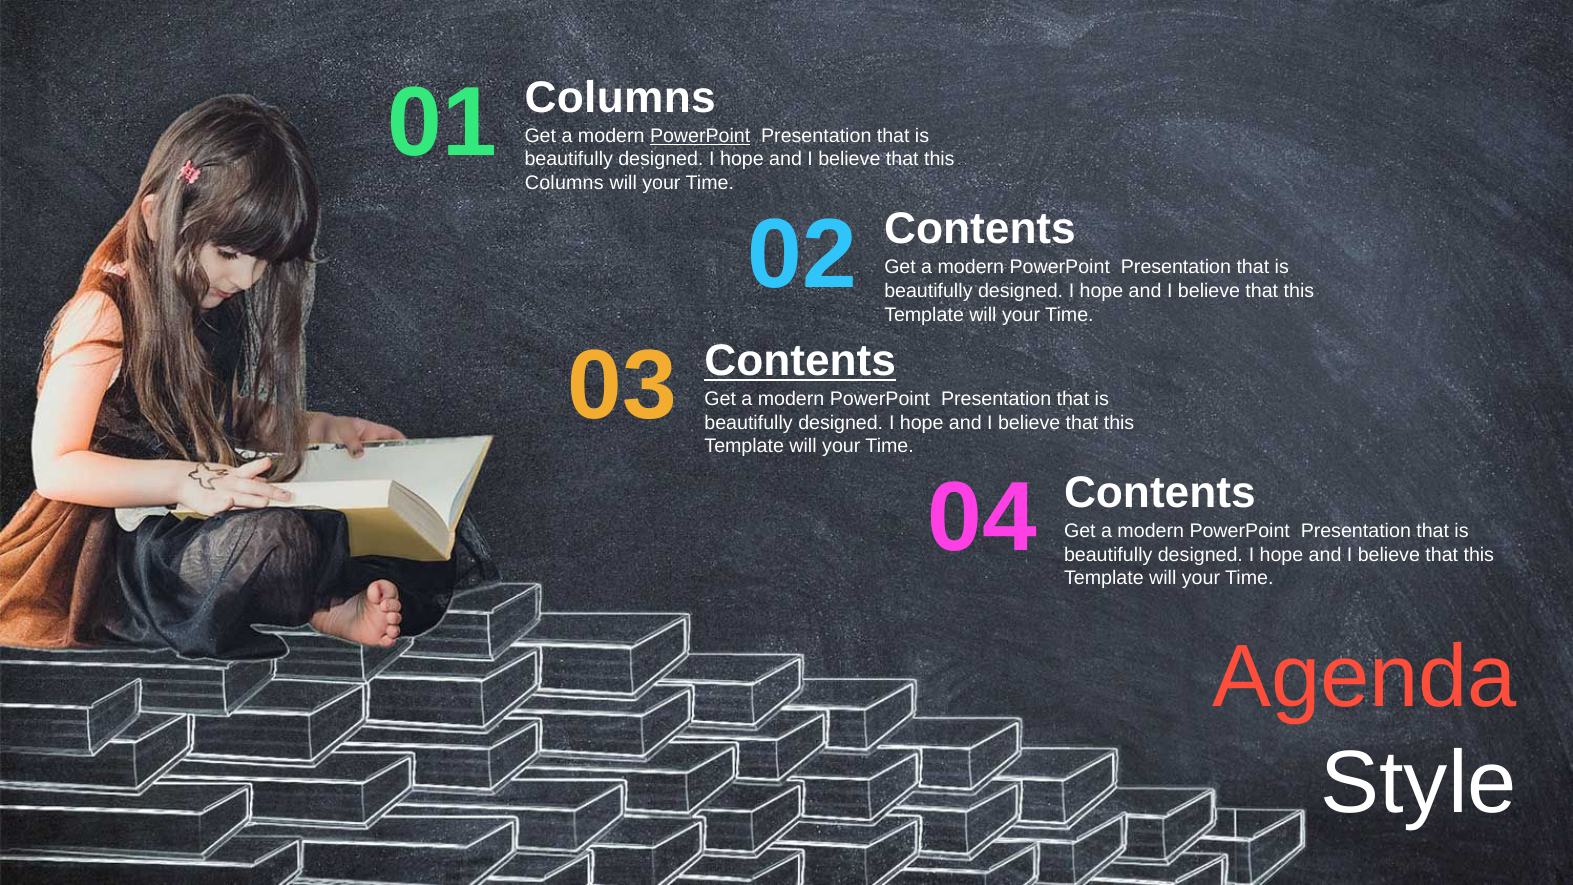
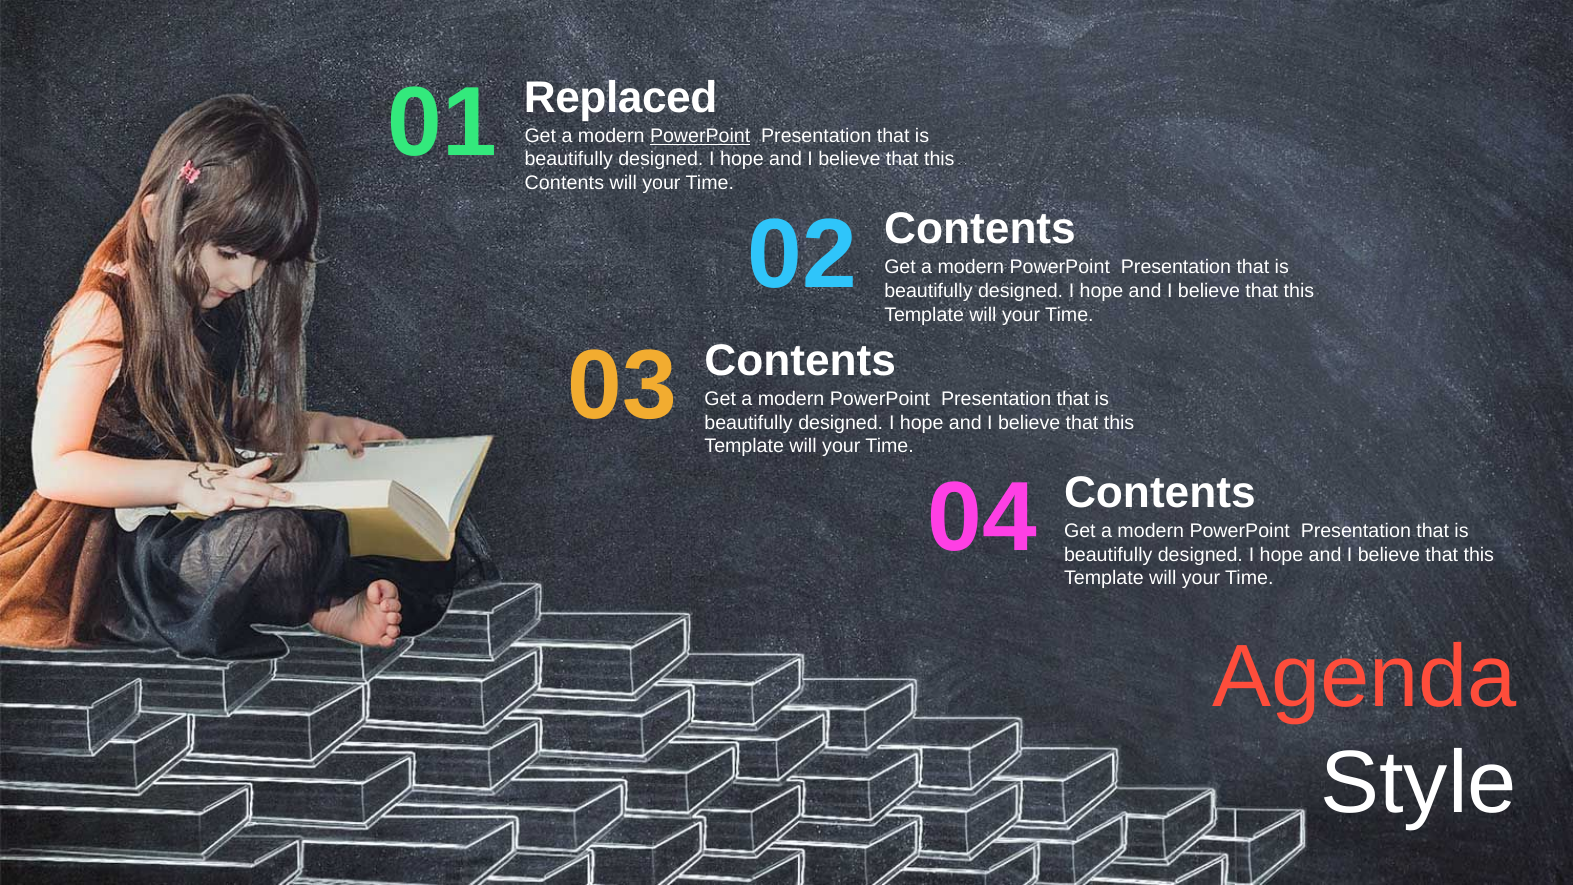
Columns at (620, 97): Columns -> Replaced
Columns at (564, 183): Columns -> Contents
Contents at (800, 361) underline: present -> none
